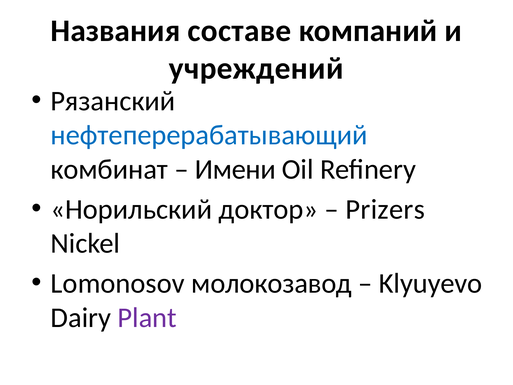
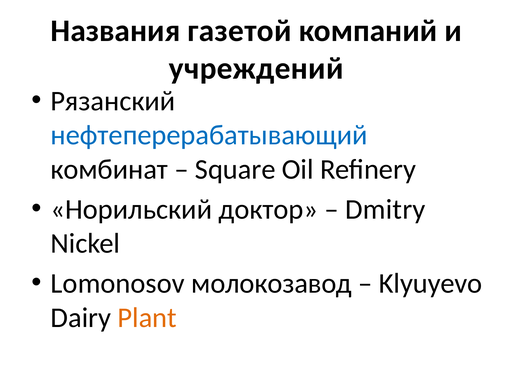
составе: составе -> газетой
Имени: Имени -> Square
Prizers: Prizers -> Dmitry
Plant colour: purple -> orange
